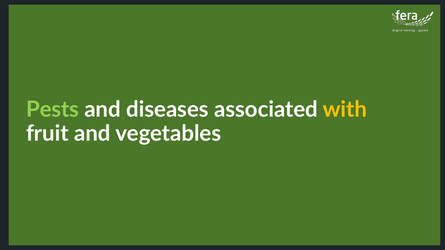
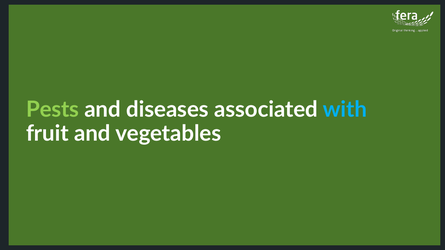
with colour: yellow -> light blue
